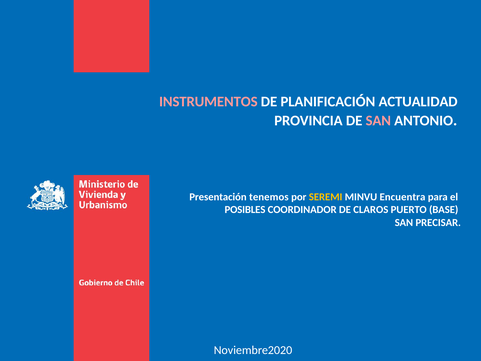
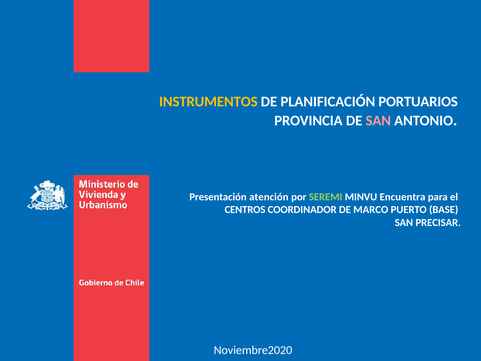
INSTRUMENTOS colour: pink -> yellow
ACTUALIDAD: ACTUALIDAD -> PORTUARIOS
tenemos: tenemos -> atención
SEREMI colour: yellow -> light green
POSIBLES: POSIBLES -> CENTROS
CLAROS: CLAROS -> MARCO
